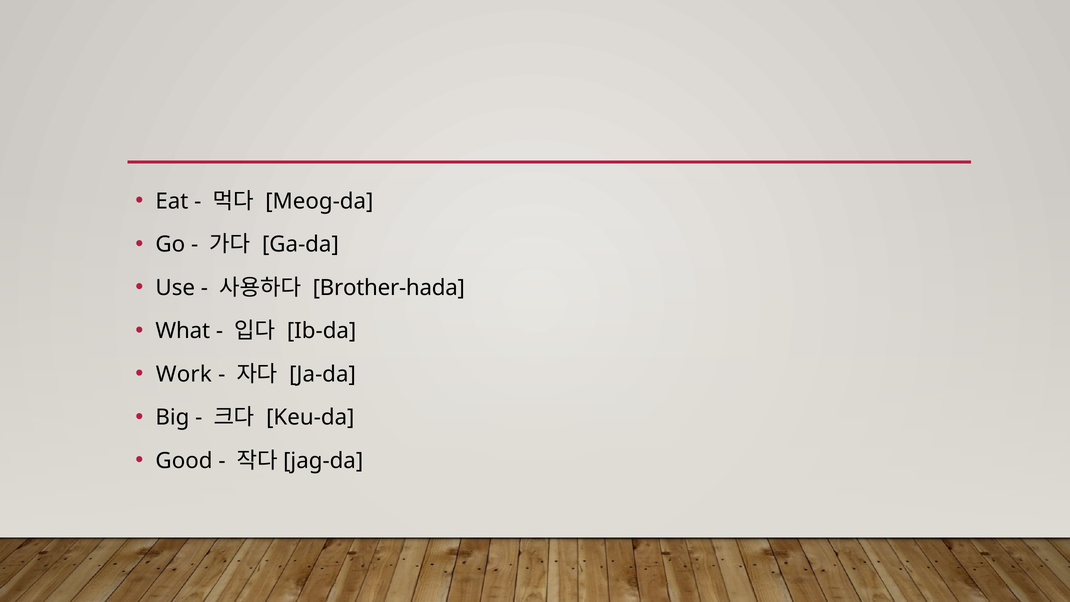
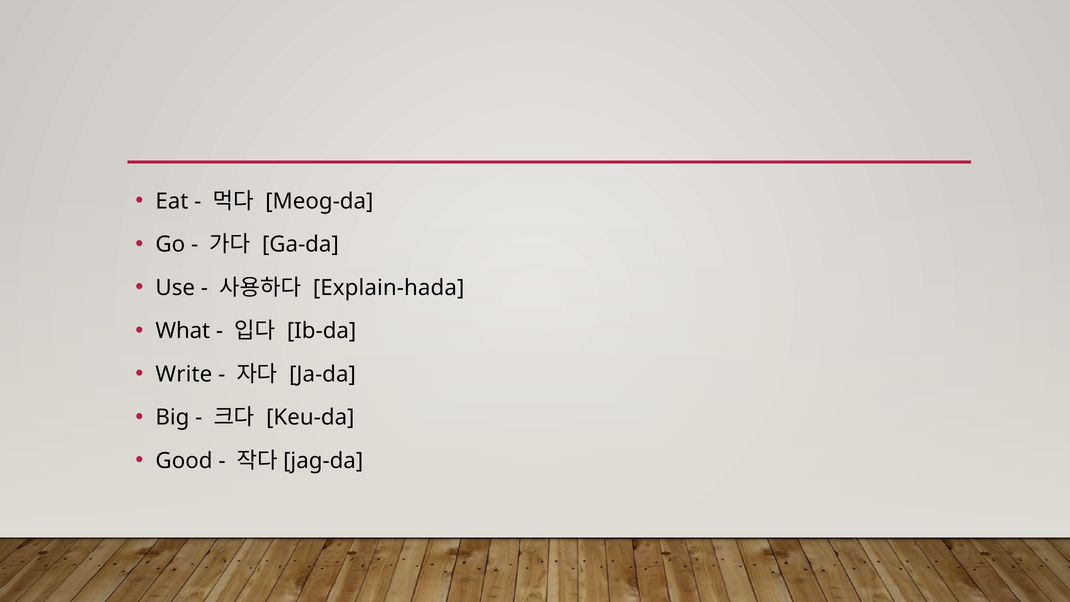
Brother-hada: Brother-hada -> Explain-hada
Work: Work -> Write
